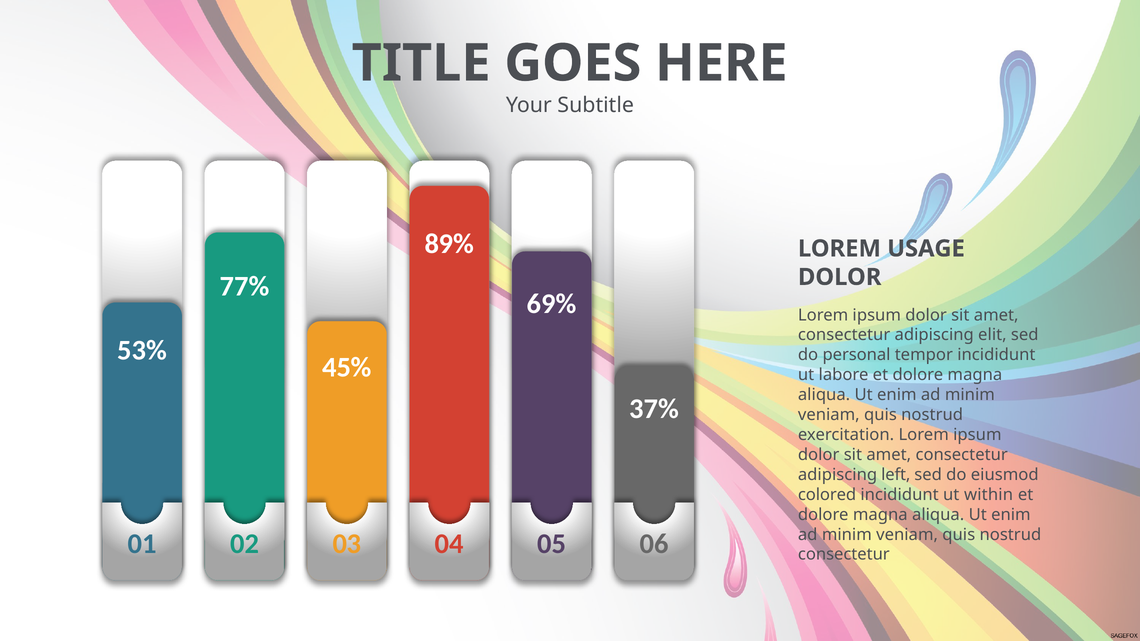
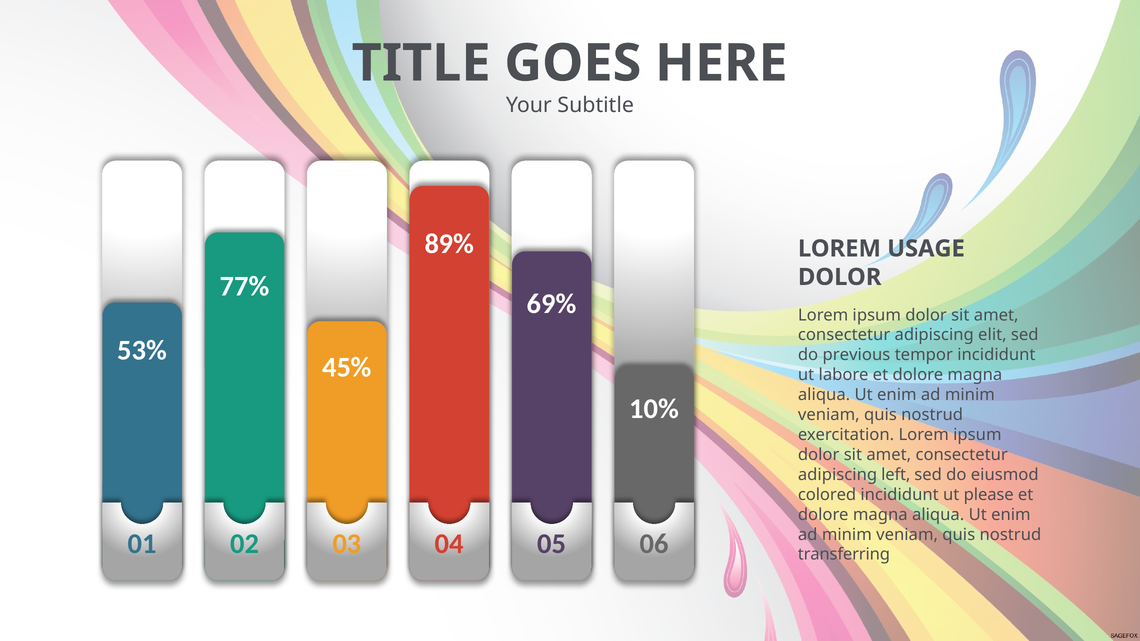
personal: personal -> previous
37%: 37% -> 10%
within: within -> please
consectetur at (844, 555): consectetur -> transferring
